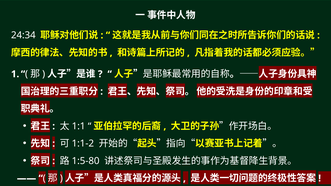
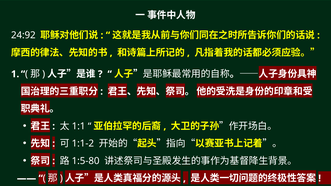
24:34: 24:34 -> 24:92
